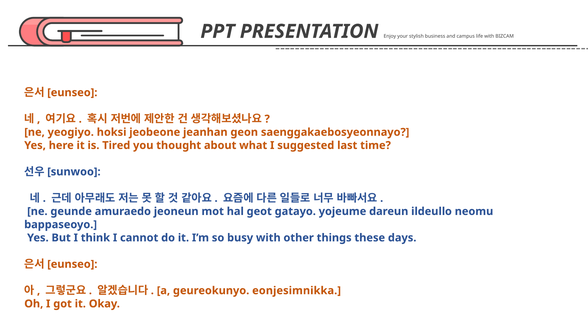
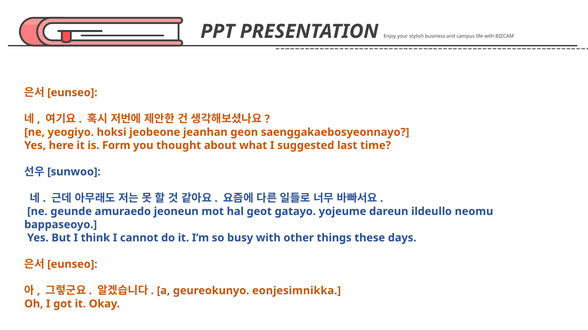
Tired: Tired -> Form
